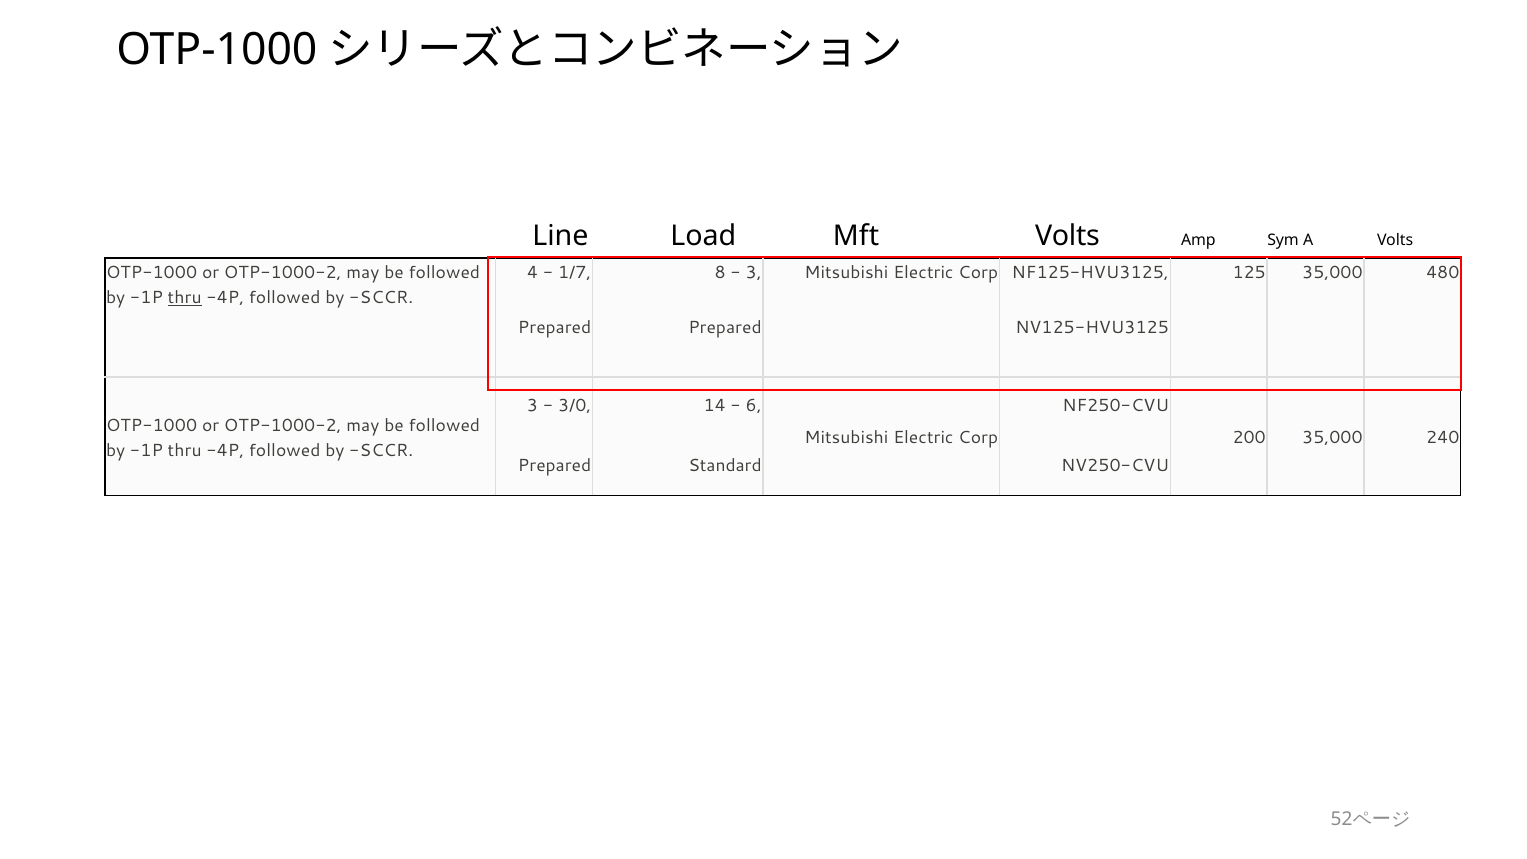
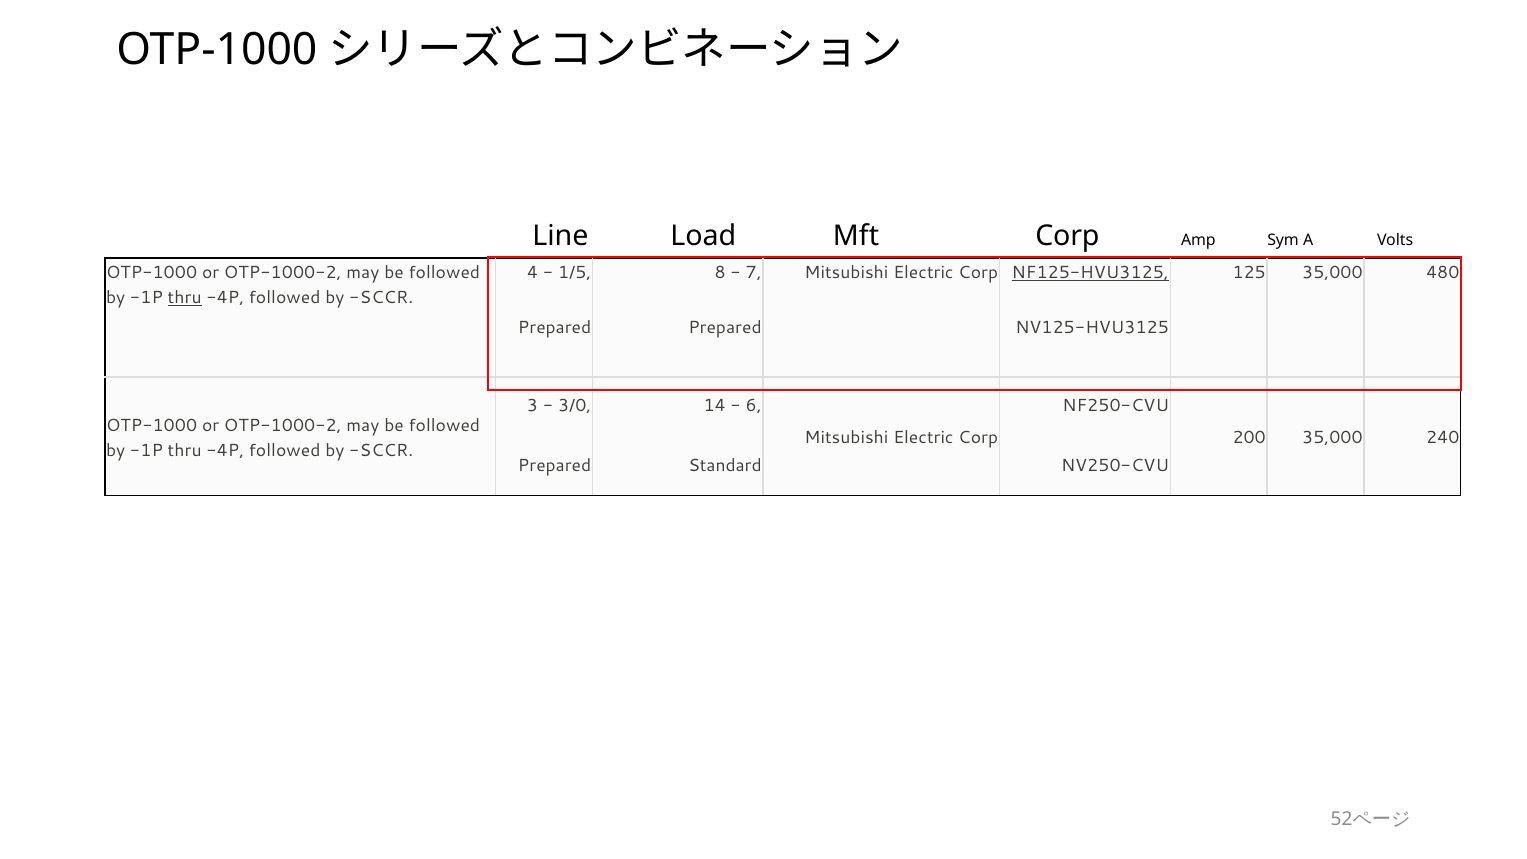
Mft Volts: Volts -> Corp
1/7: 1/7 -> 1/5
3 at (754, 273): 3 -> 7
NF125-HVU3125 underline: none -> present
